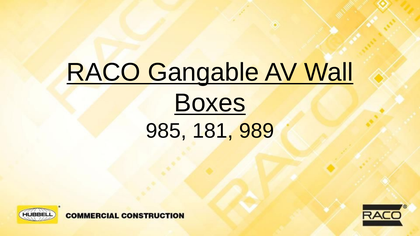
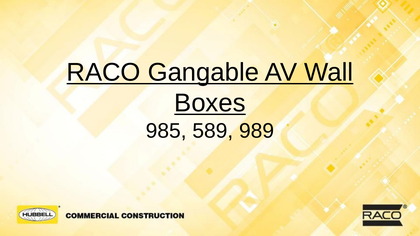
181: 181 -> 589
